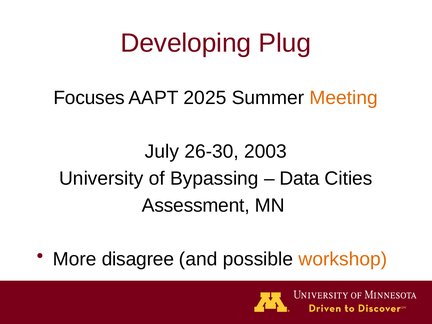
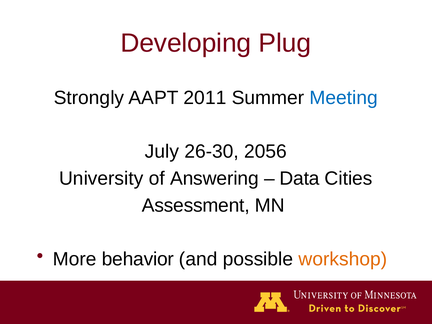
Focuses: Focuses -> Strongly
2025: 2025 -> 2011
Meeting colour: orange -> blue
2003: 2003 -> 2056
Bypassing: Bypassing -> Answering
disagree: disagree -> behavior
